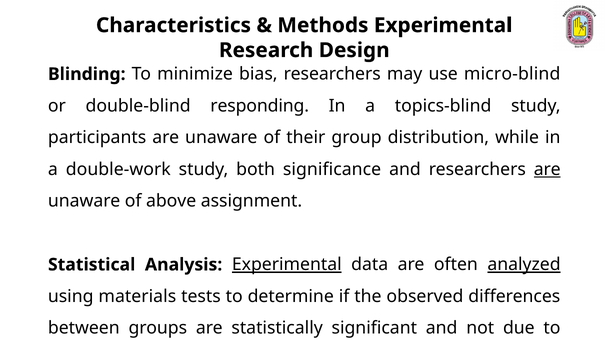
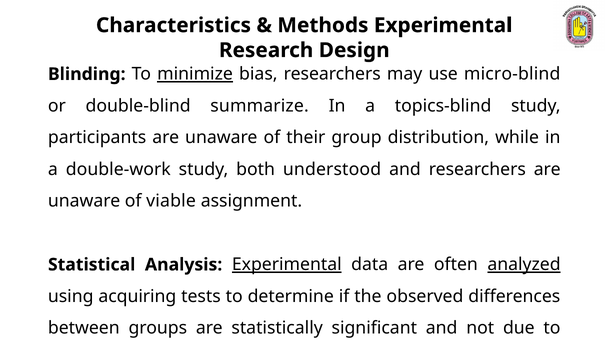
minimize underline: none -> present
responding: responding -> summarize
significance: significance -> understood
are at (547, 170) underline: present -> none
above: above -> viable
materials: materials -> acquiring
